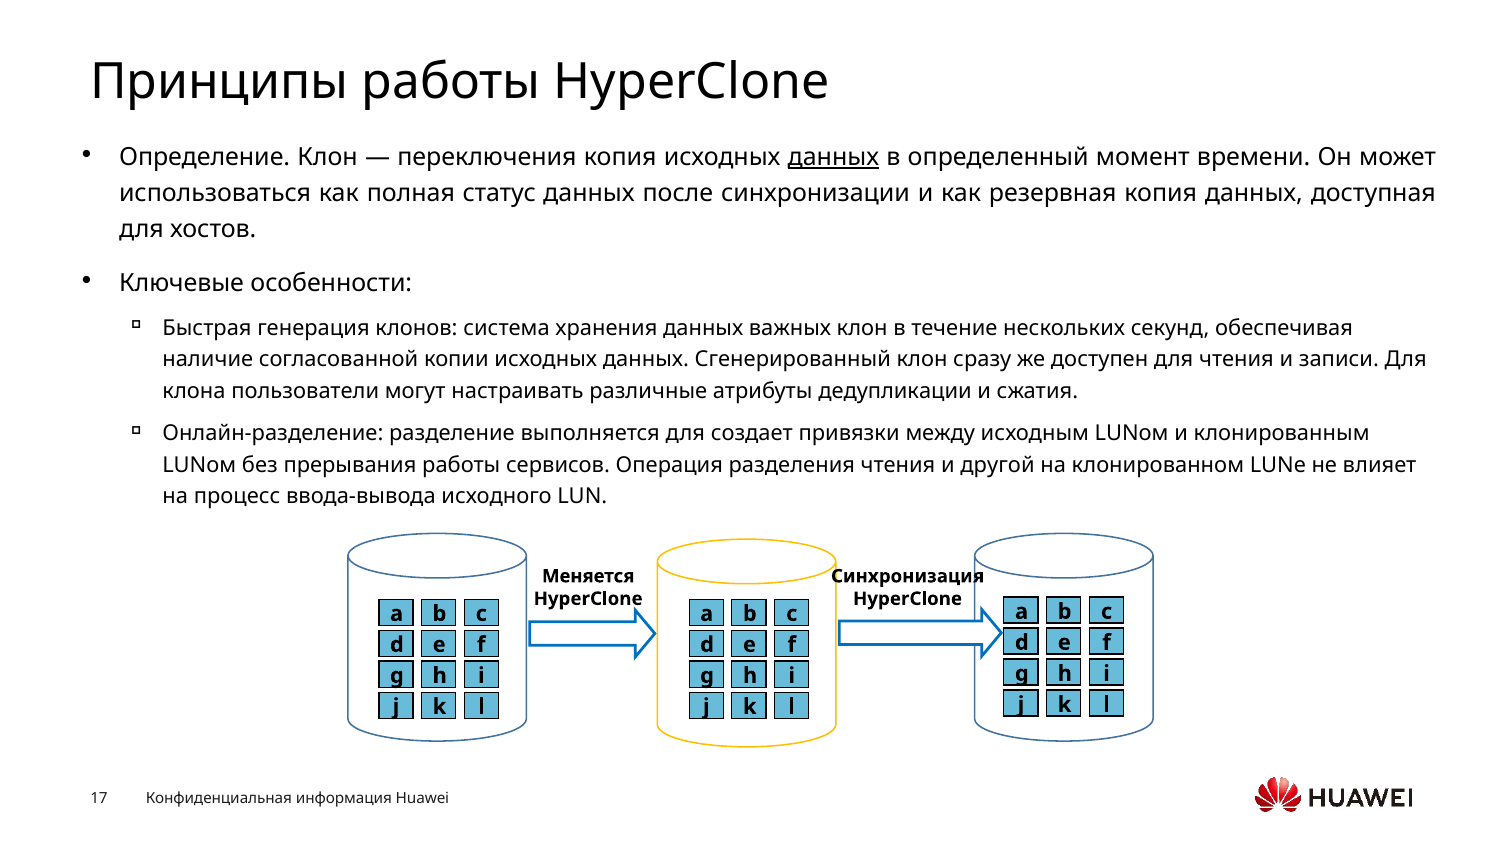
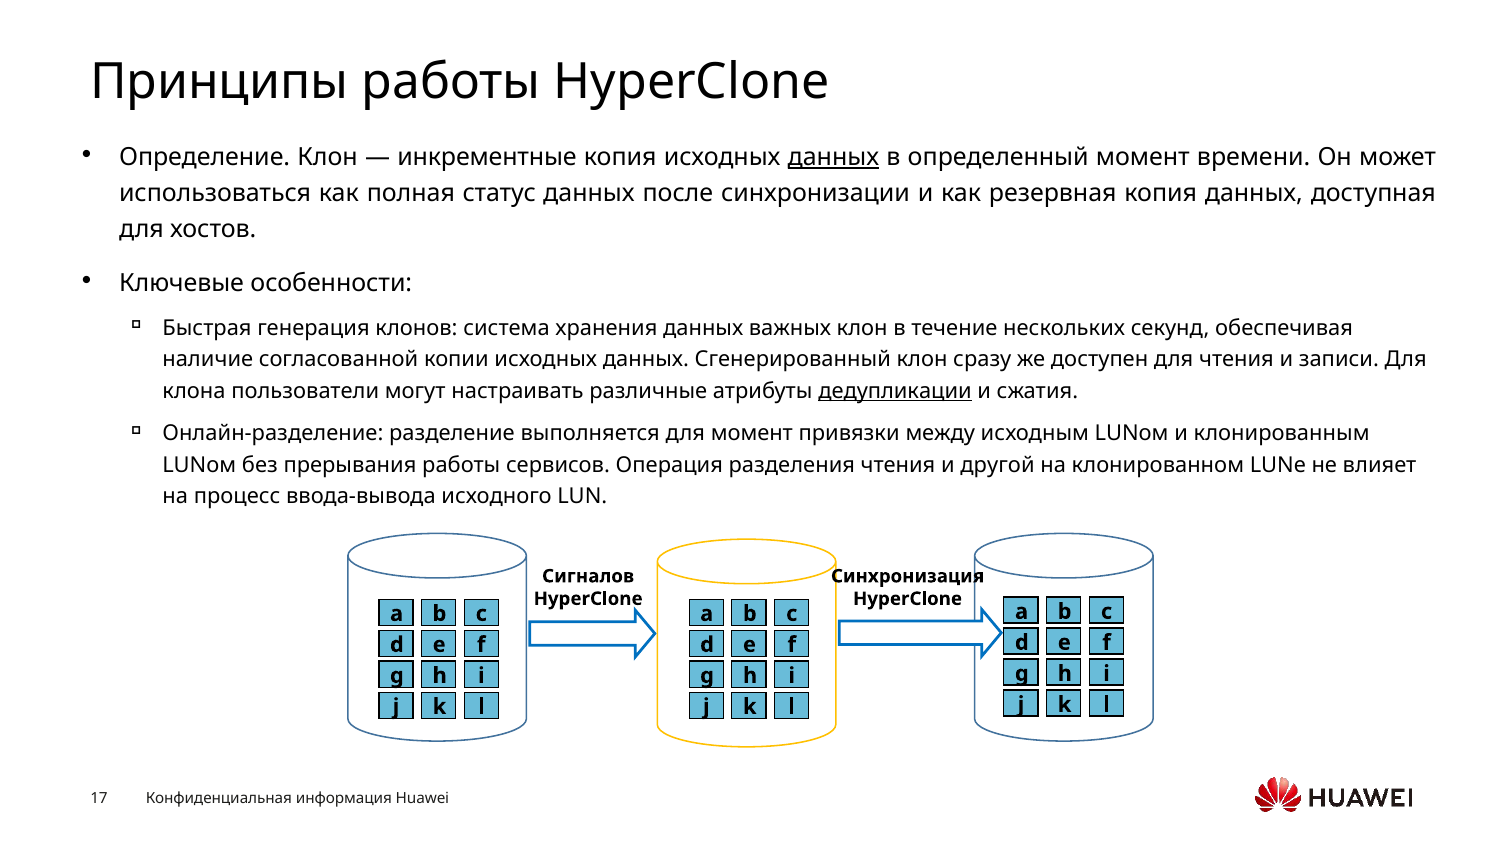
переключения: переключения -> инкрементные
дедупликации underline: none -> present
для создает: создает -> момент
Меняется: Меняется -> Сигналов
